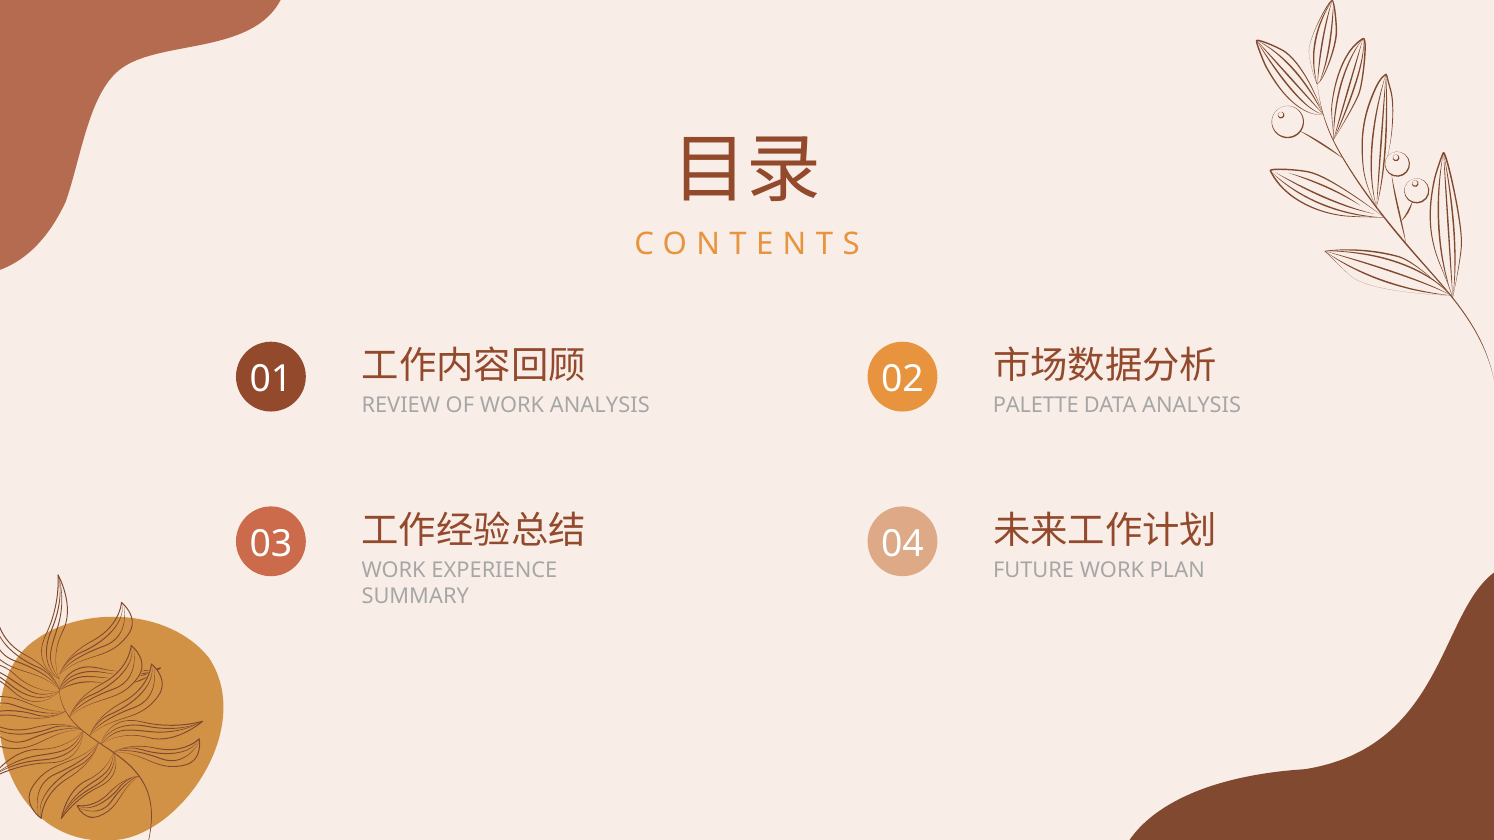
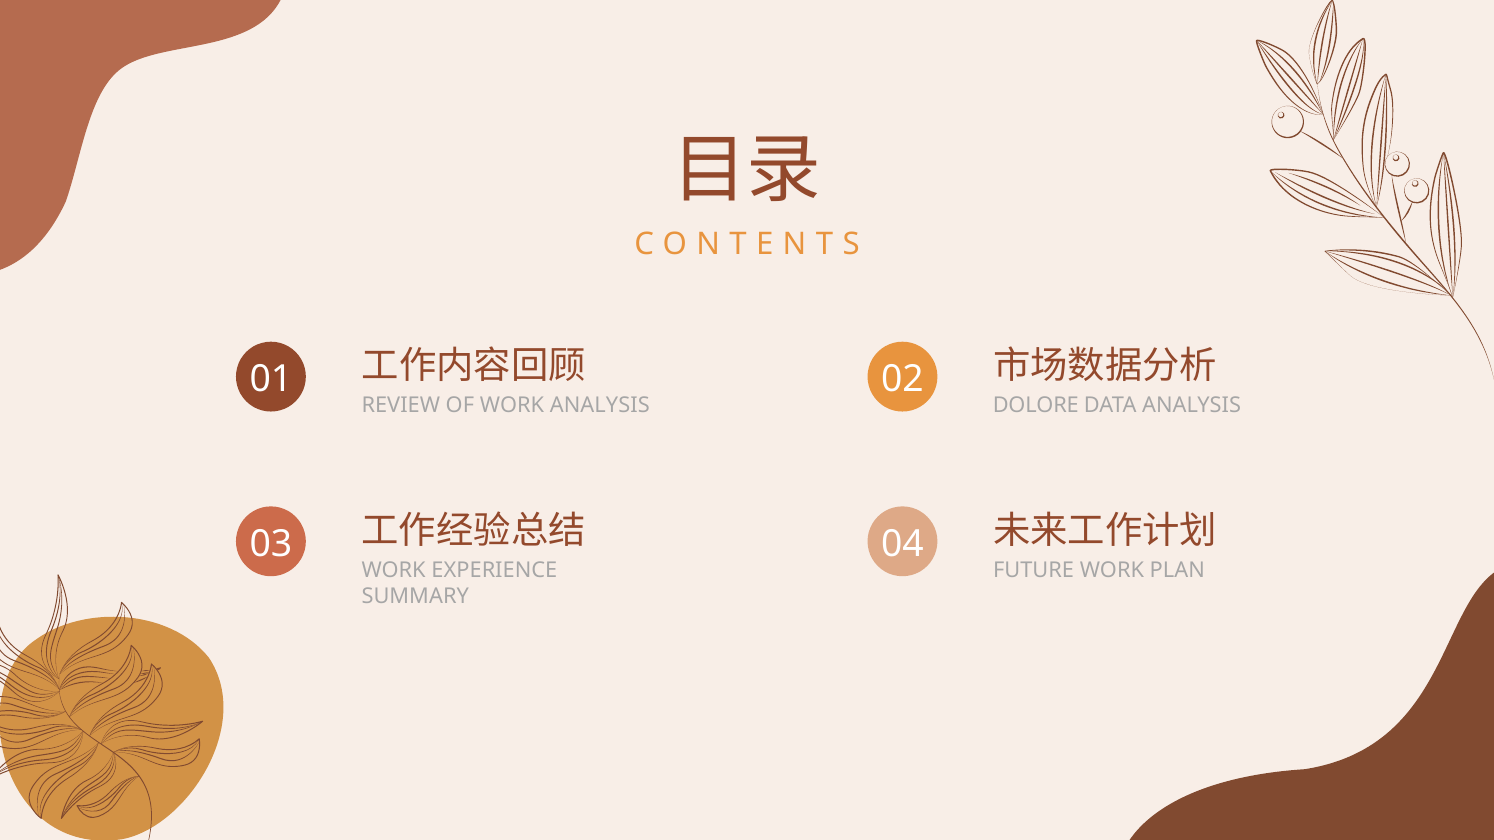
PALETTE: PALETTE -> DOLORE
